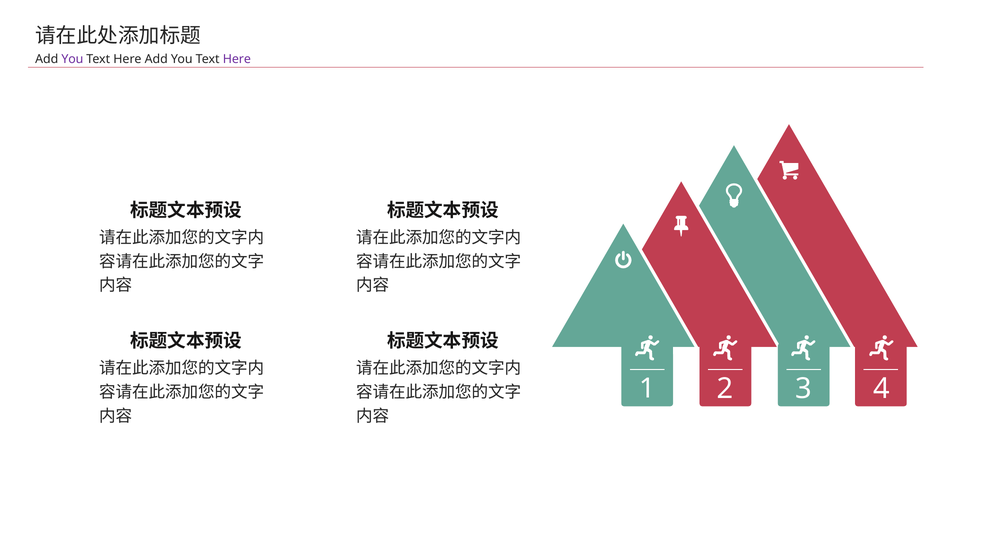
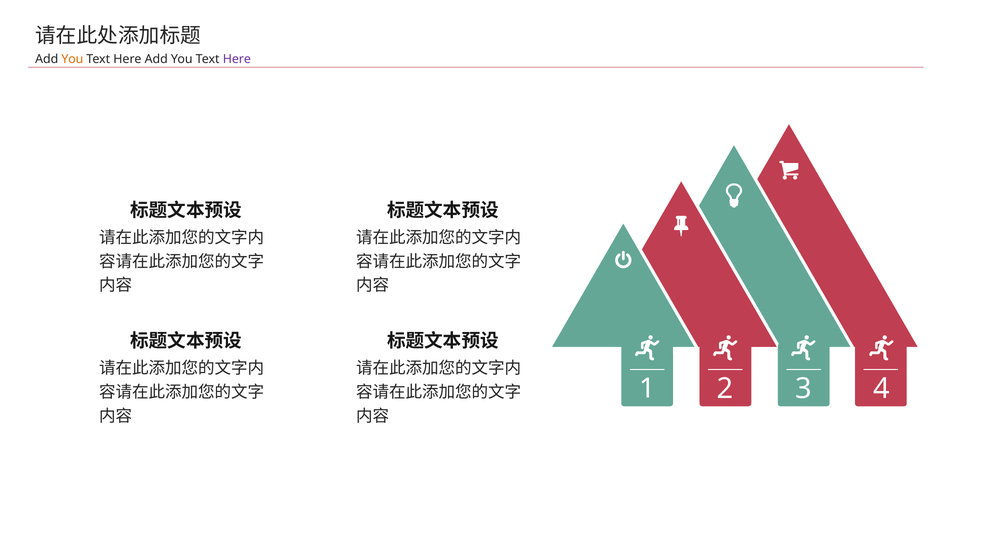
You at (72, 59) colour: purple -> orange
